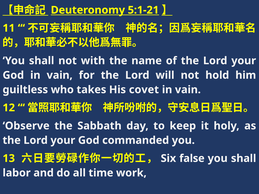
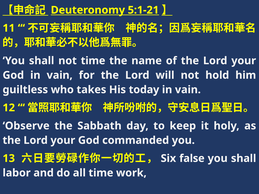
not with: with -> time
covet: covet -> today
